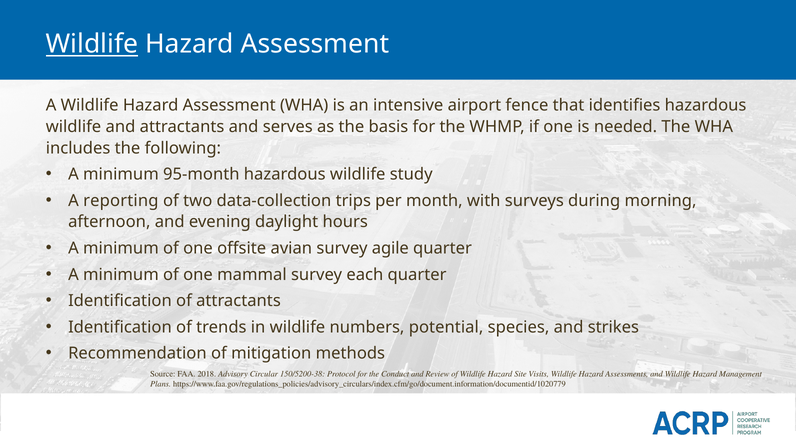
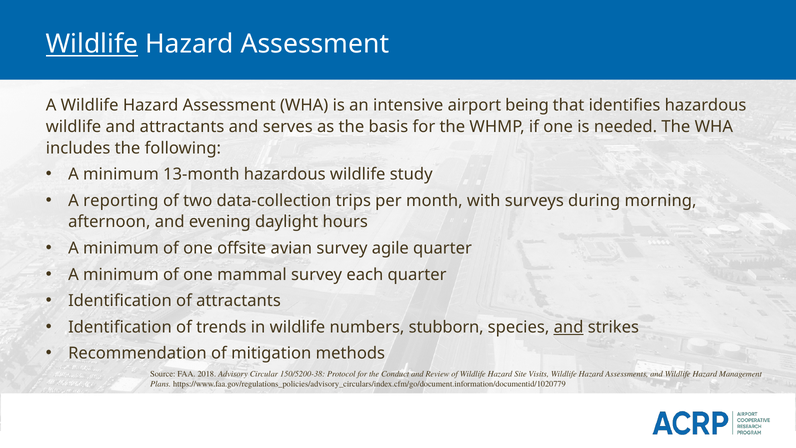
fence: fence -> being
95-month: 95-month -> 13-month
potential: potential -> stubborn
and at (569, 327) underline: none -> present
